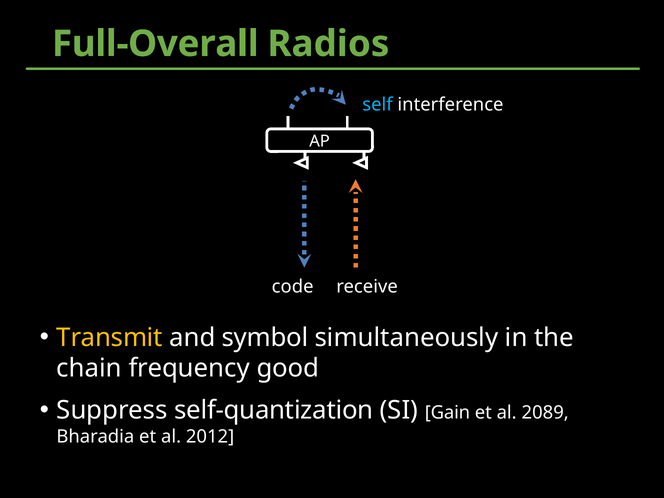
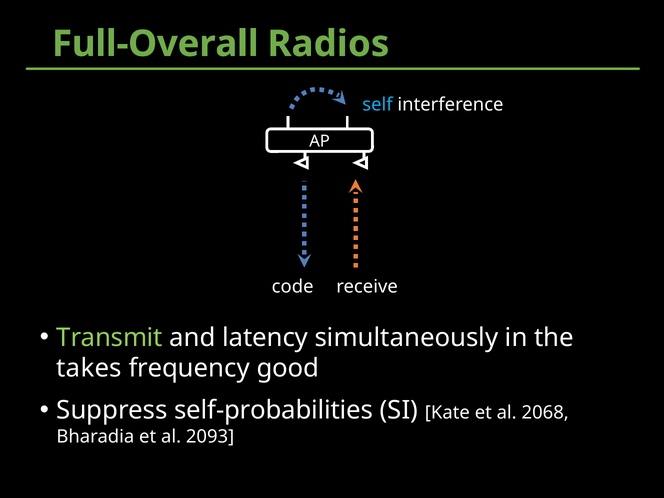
Transmit colour: yellow -> light green
symbol: symbol -> latency
chain: chain -> takes
self-quantization: self-quantization -> self-probabilities
Gain: Gain -> Kate
2089: 2089 -> 2068
2012: 2012 -> 2093
